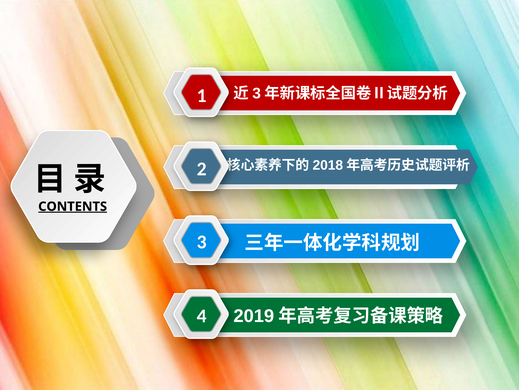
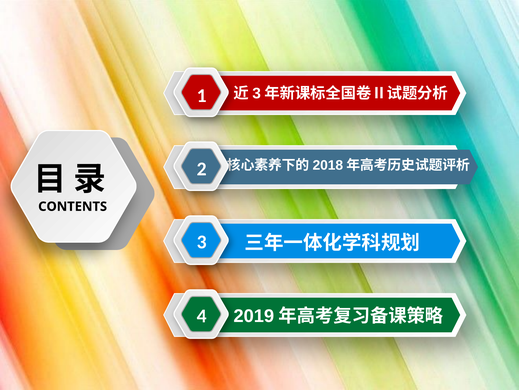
CONTENTS underline: present -> none
